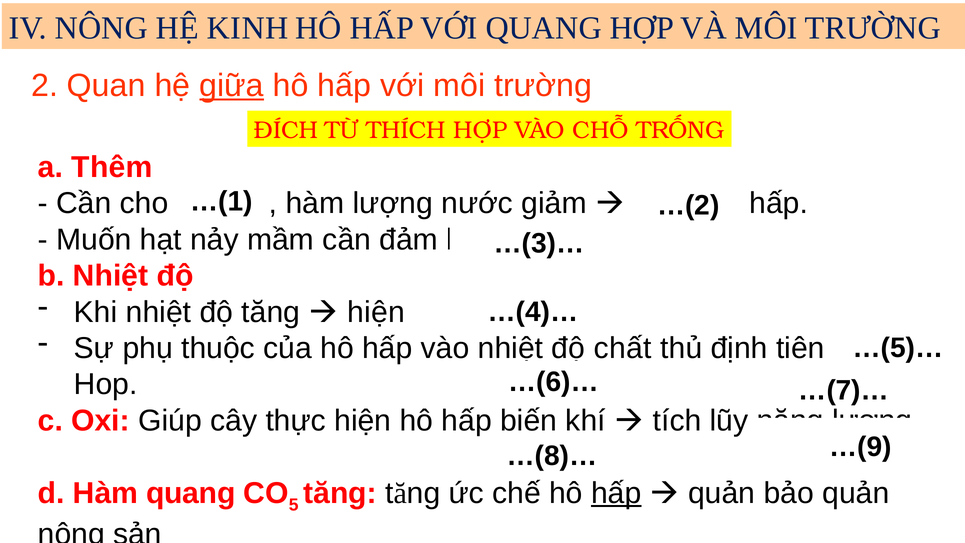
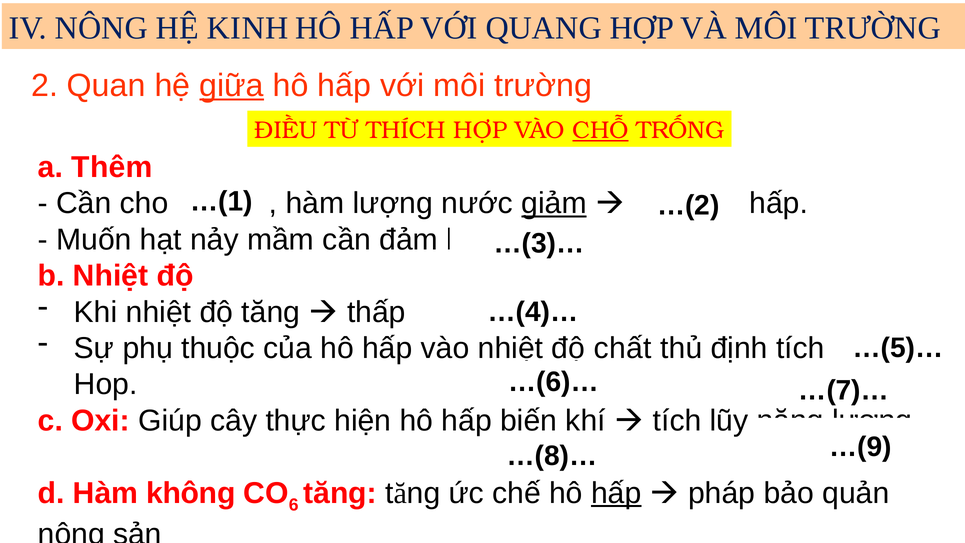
ĐÍCH: ĐÍCH -> ĐIỀU
CHỖ underline: none -> present
giảm at (554, 203) underline: none -> present
hiện at (376, 312): hiện -> thấp
định tiên: tiên -> tích
Hàm quang: quang -> không
5: 5 -> 6
quản at (722, 493): quản -> pháp
